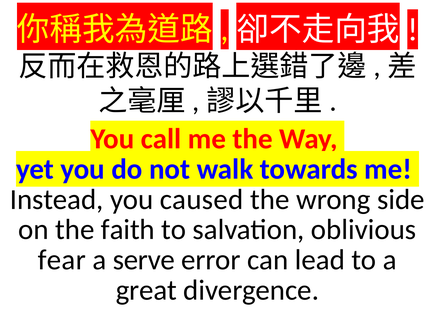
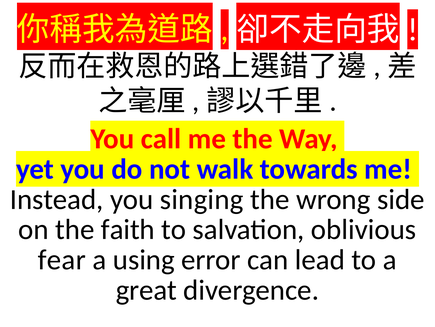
caused: caused -> singing
serve: serve -> using
